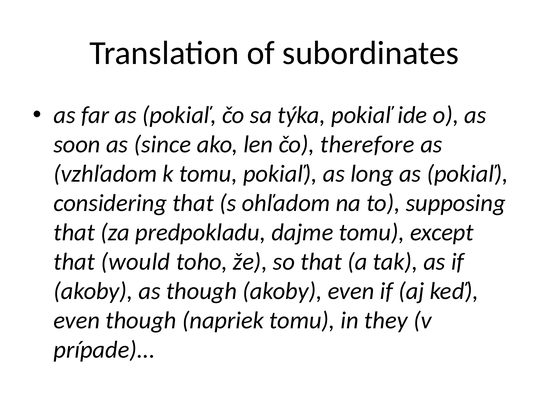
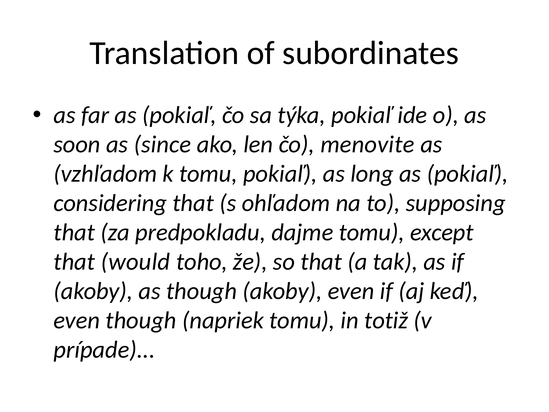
therefore: therefore -> menovite
they: they -> totiž
